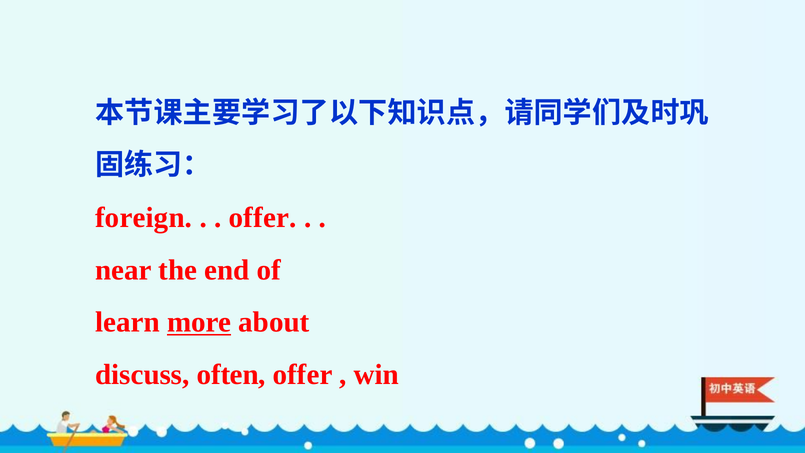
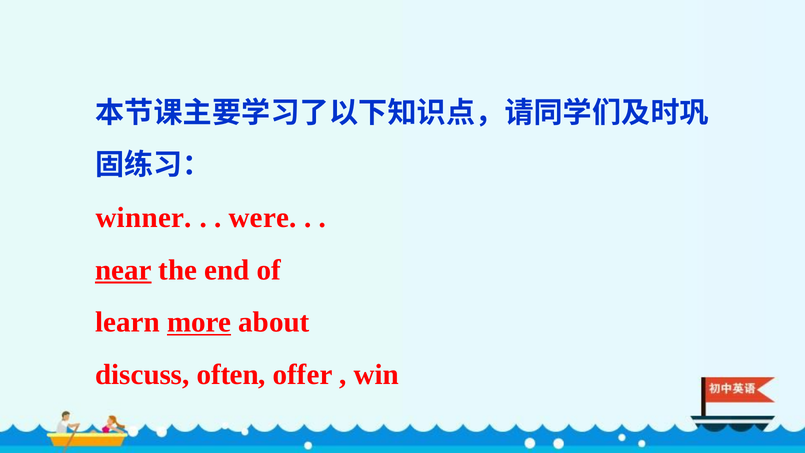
foreign: foreign -> winner
offer at (263, 218): offer -> were
near underline: none -> present
